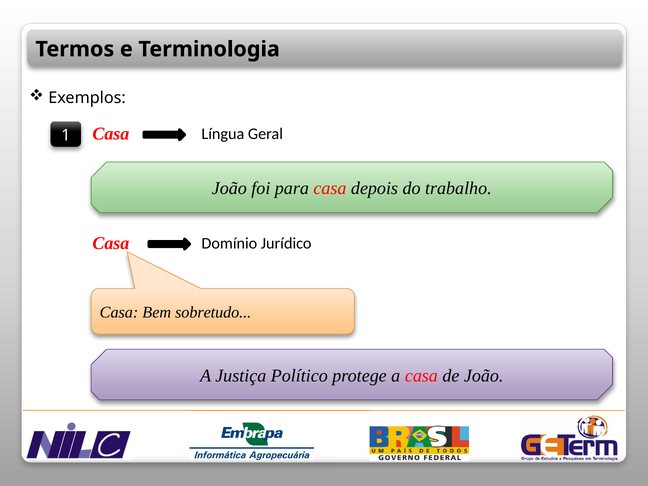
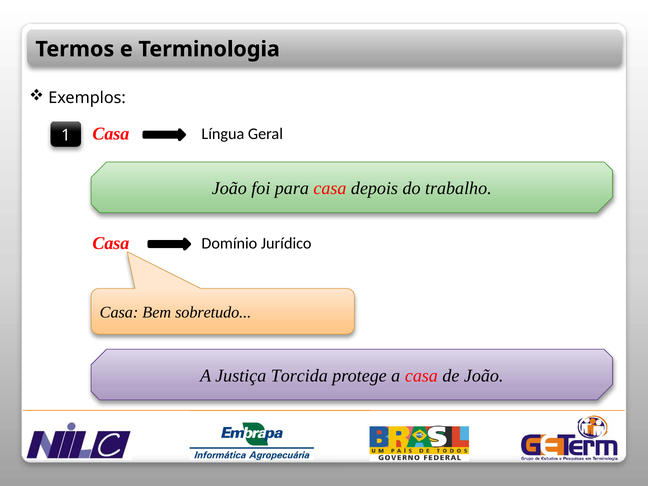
Político: Político -> Torcida
